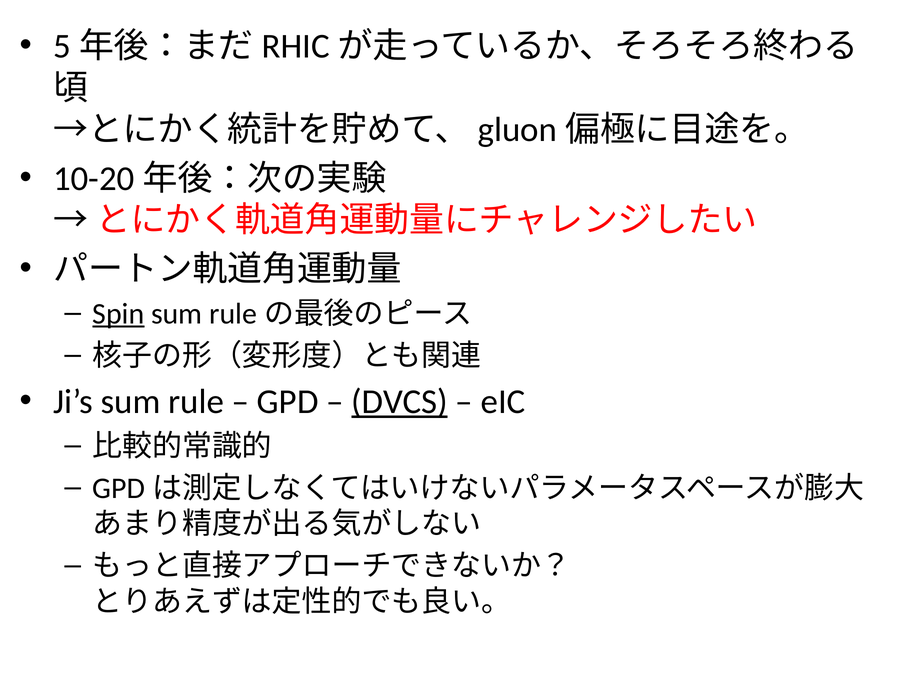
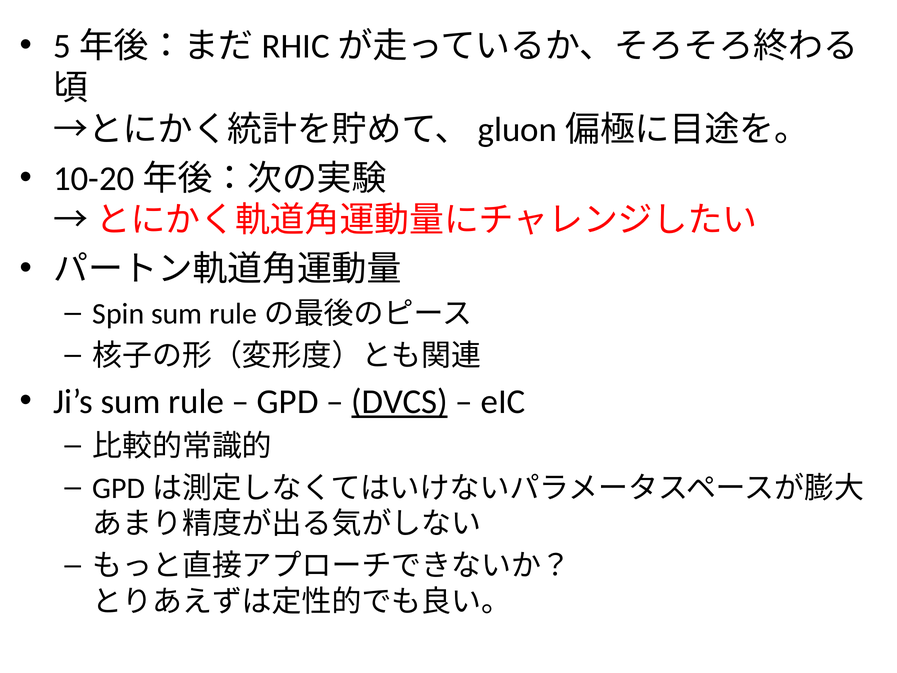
Spin underline: present -> none
